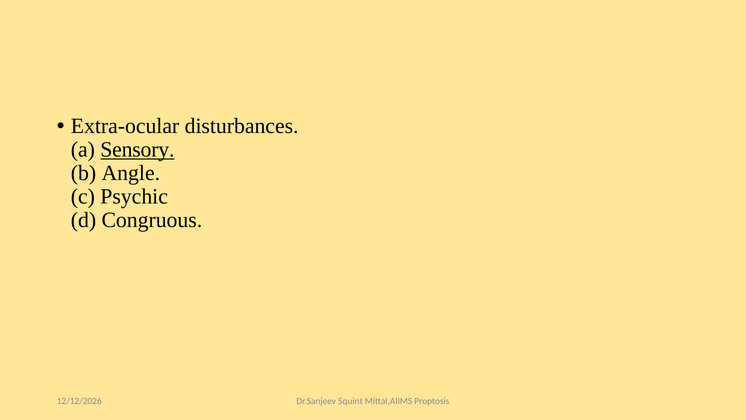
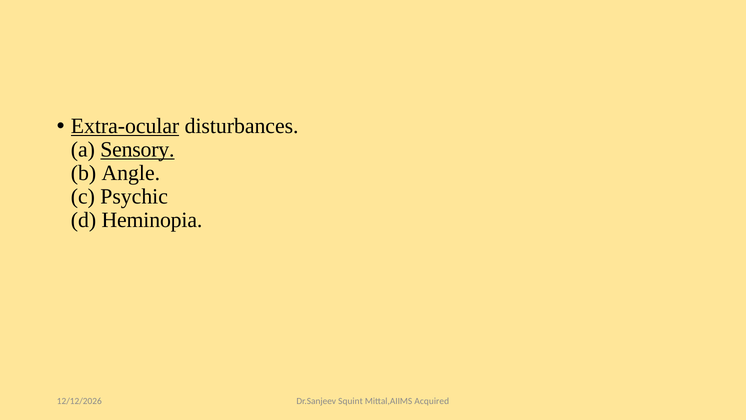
Extra-ocular underline: none -> present
Congruous: Congruous -> Heminopia
Proptosis: Proptosis -> Acquired
